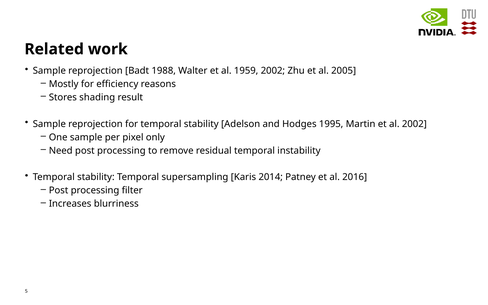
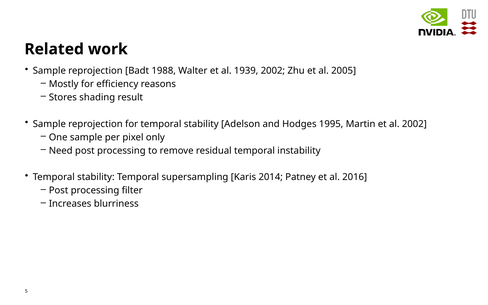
1959: 1959 -> 1939
